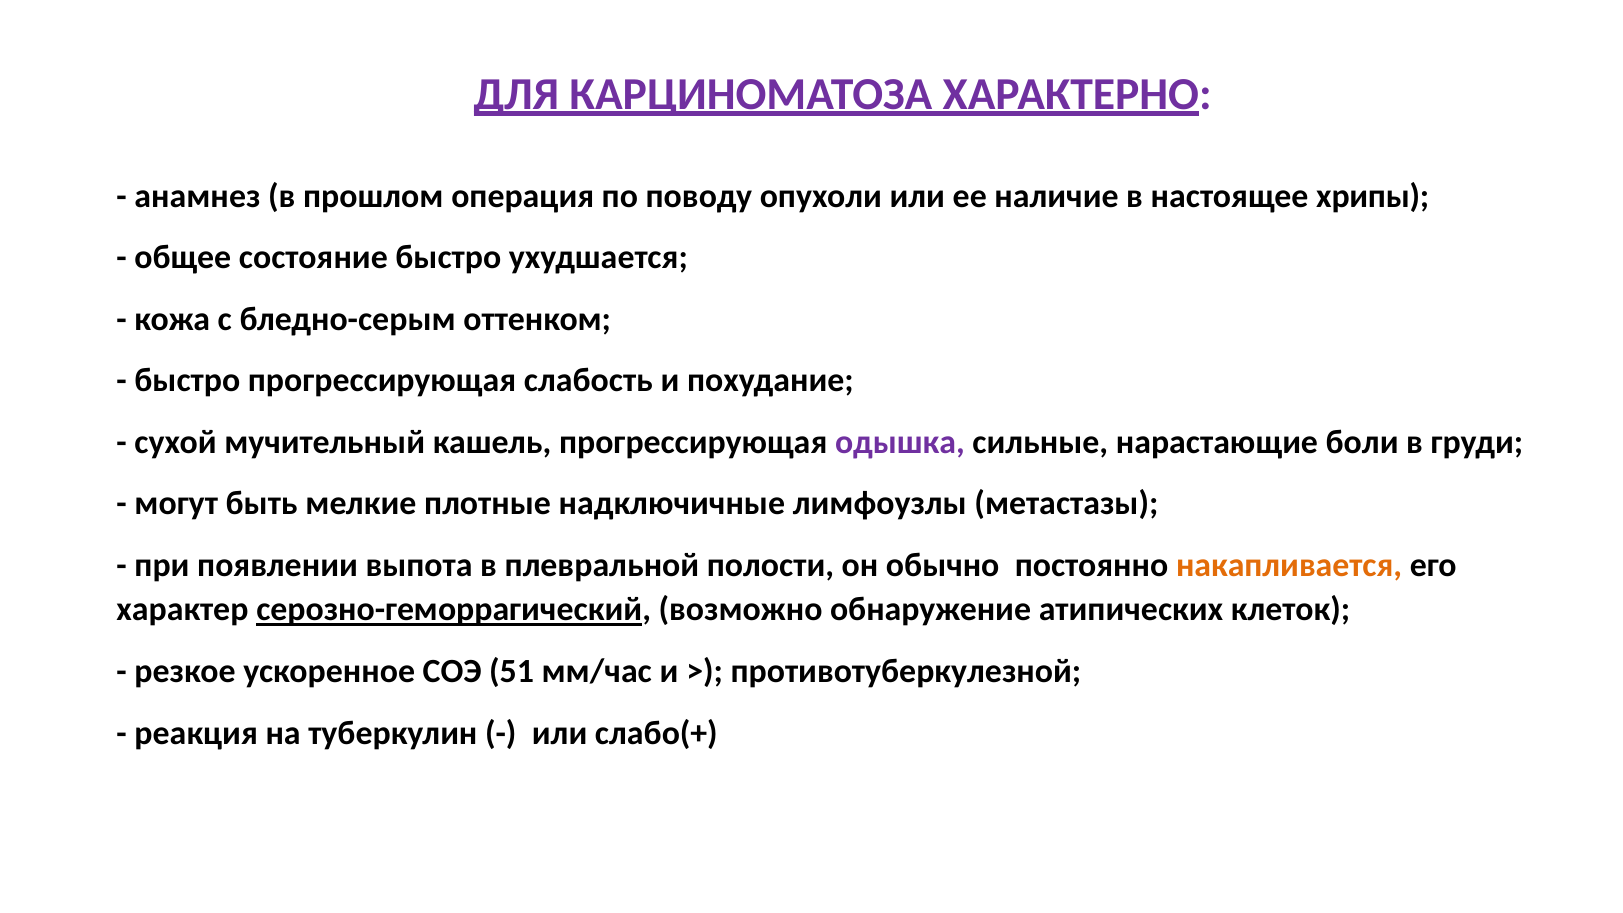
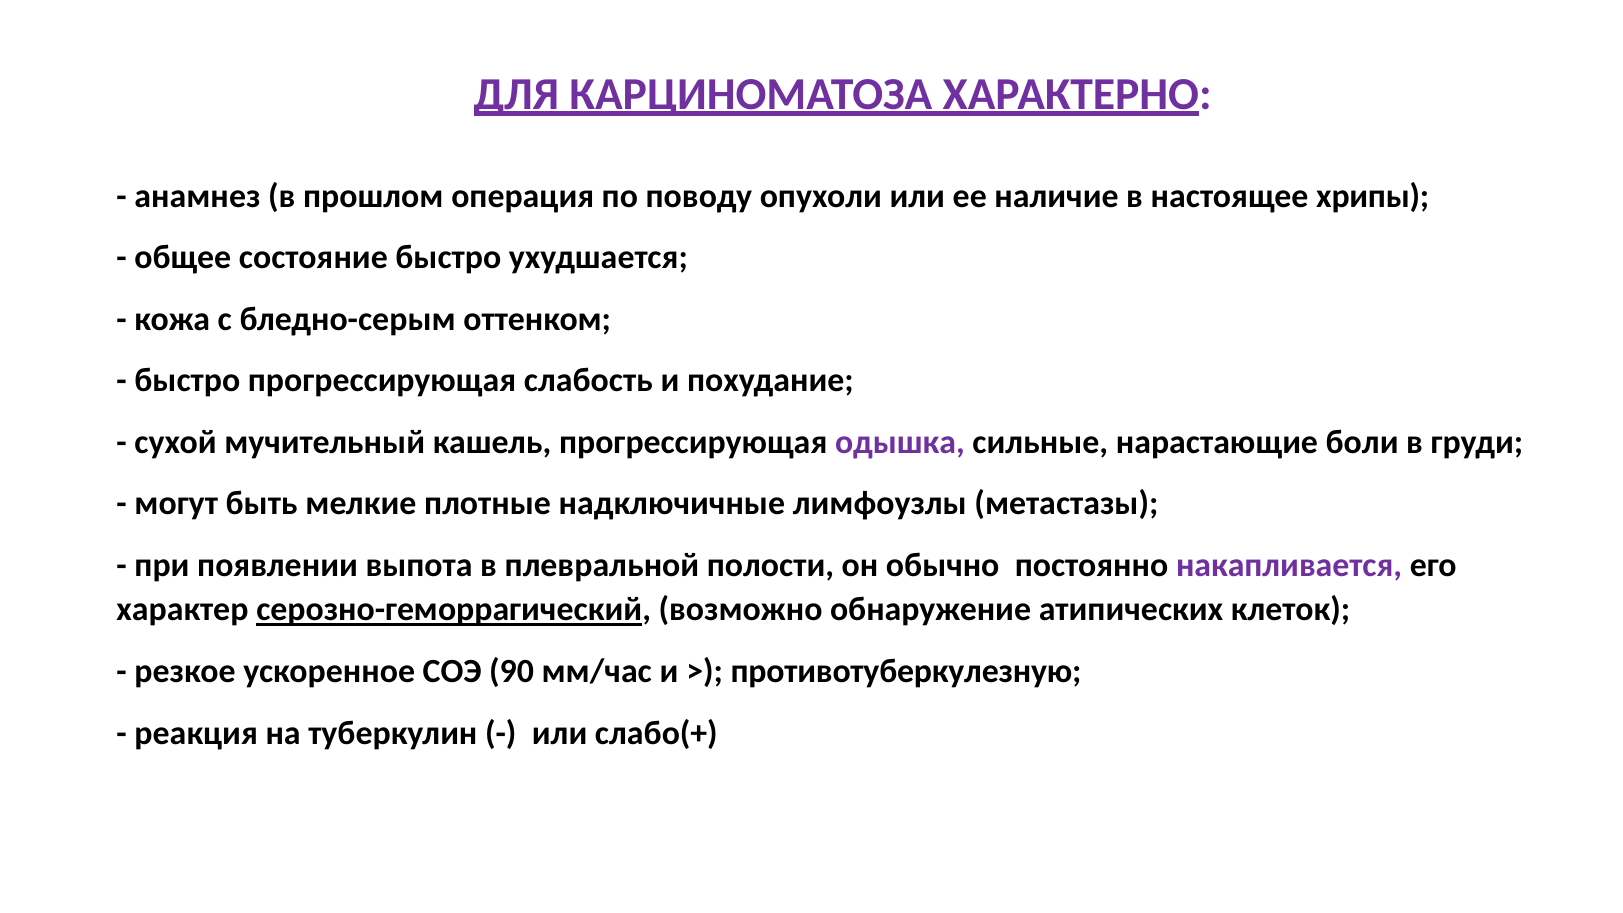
накапливается colour: orange -> purple
51: 51 -> 90
противотуберкулезной: противотуберкулезной -> противотуберкулезную
